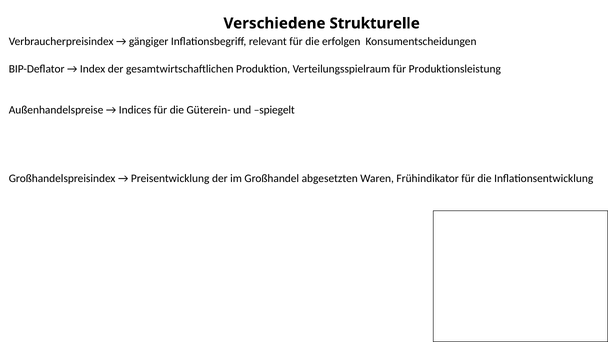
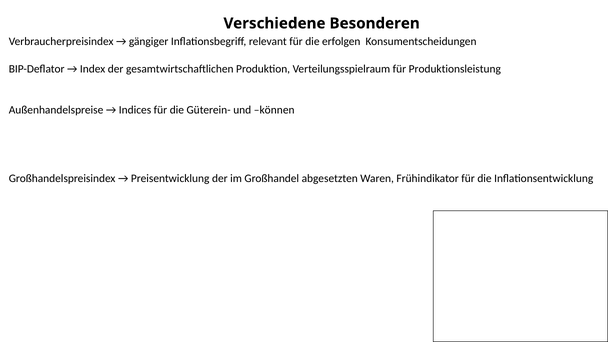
Strukturelle: Strukturelle -> Besonderen
spiegelt: spiegelt -> können
